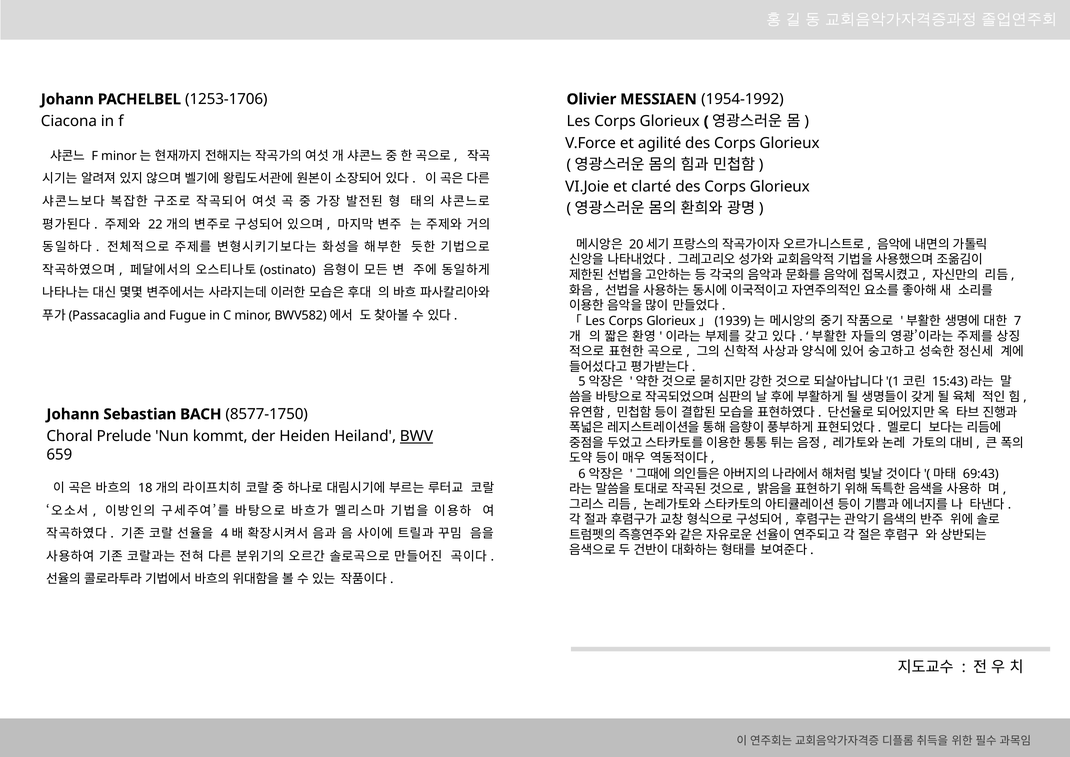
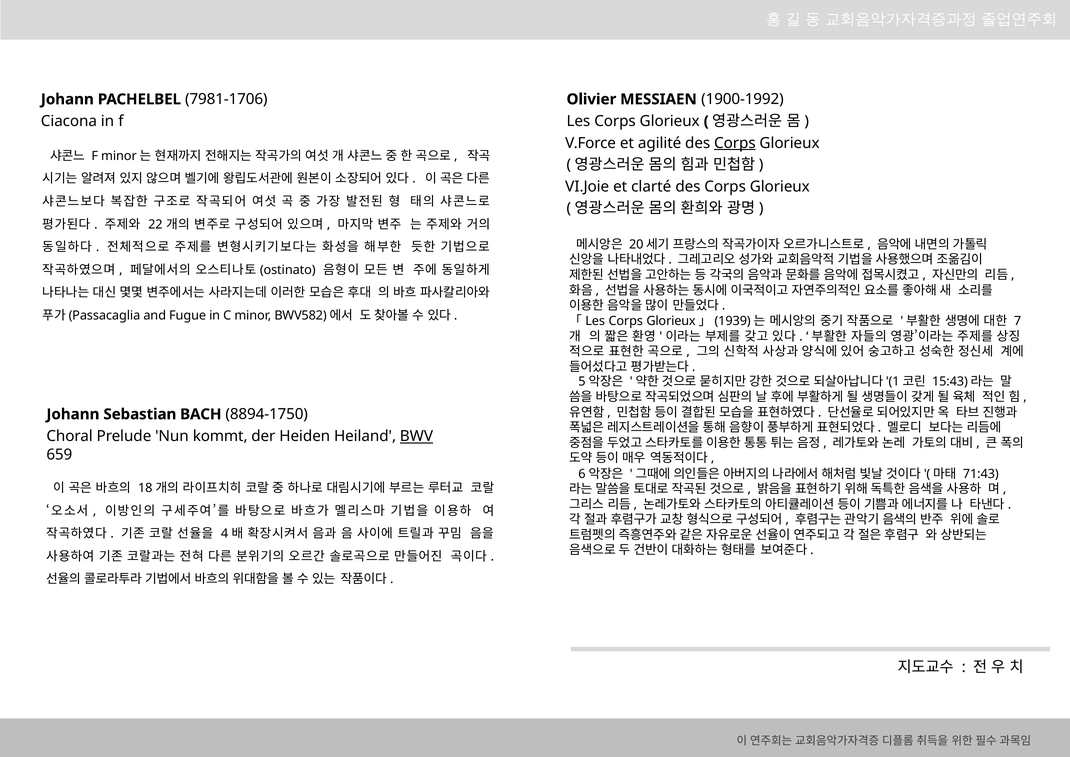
1253-1706: 1253-1706 -> 7981-1706
1954-1992: 1954-1992 -> 1900-1992
Corps at (735, 143) underline: none -> present
8577-1750: 8577-1750 -> 8894-1750
69:43: 69:43 -> 71:43
